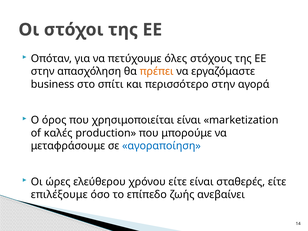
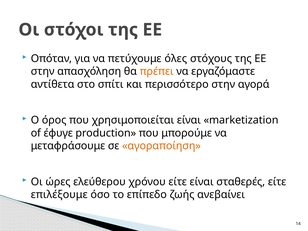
business: business -> αντίθετα
καλές: καλές -> έφυγε
αγοραποίηση colour: blue -> orange
